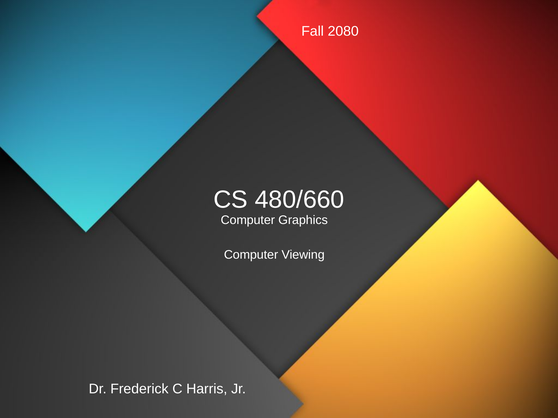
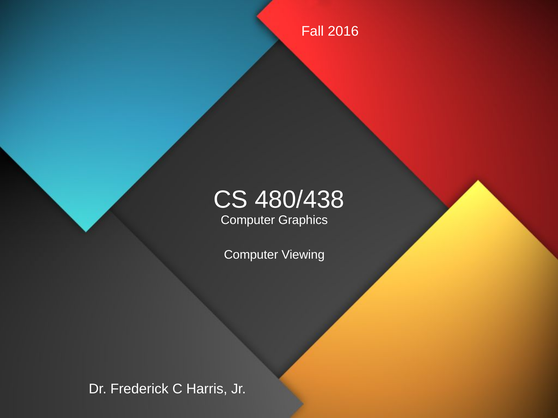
2080: 2080 -> 2016
480/660: 480/660 -> 480/438
